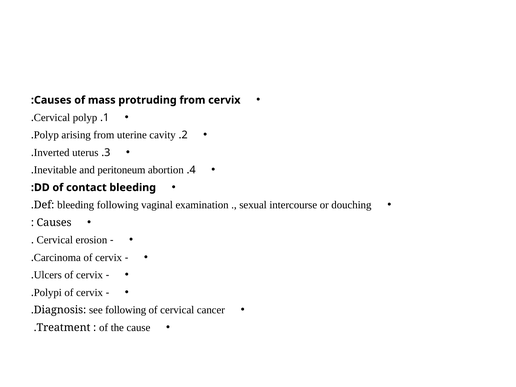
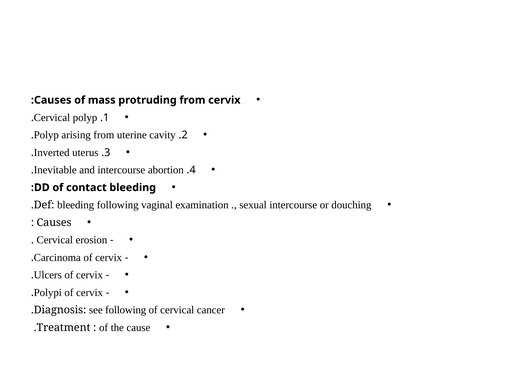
and peritoneum: peritoneum -> intercourse
